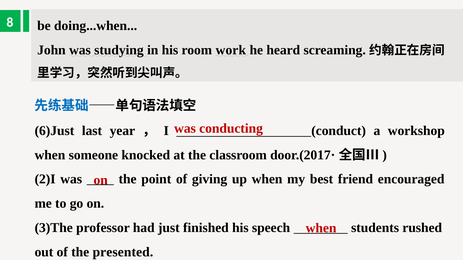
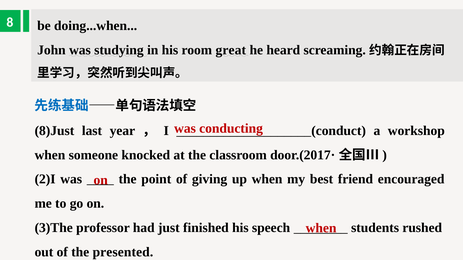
work: work -> great
6)Just: 6)Just -> 8)Just
